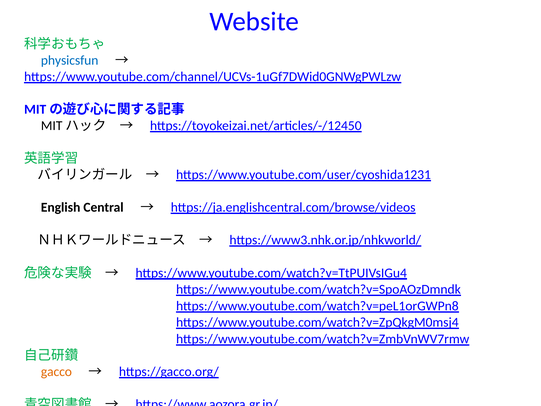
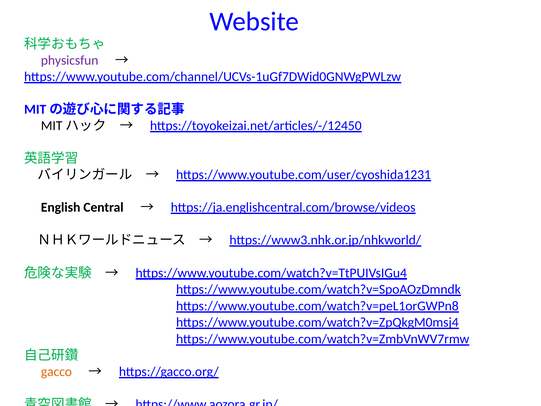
physicsfun colour: blue -> purple
